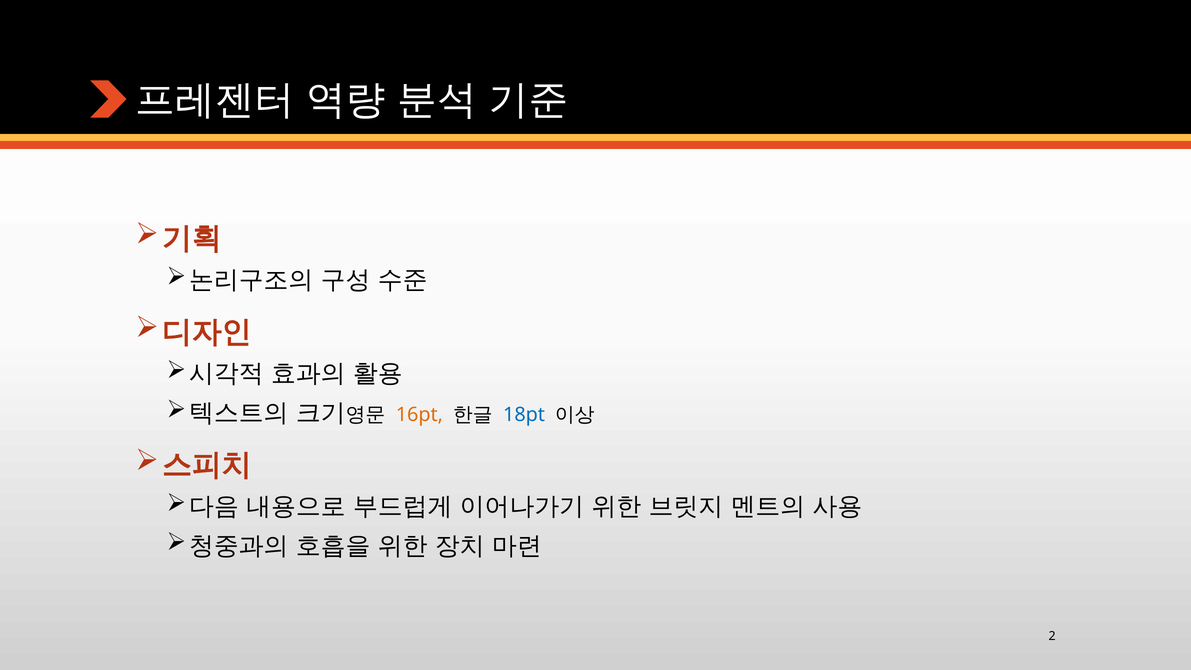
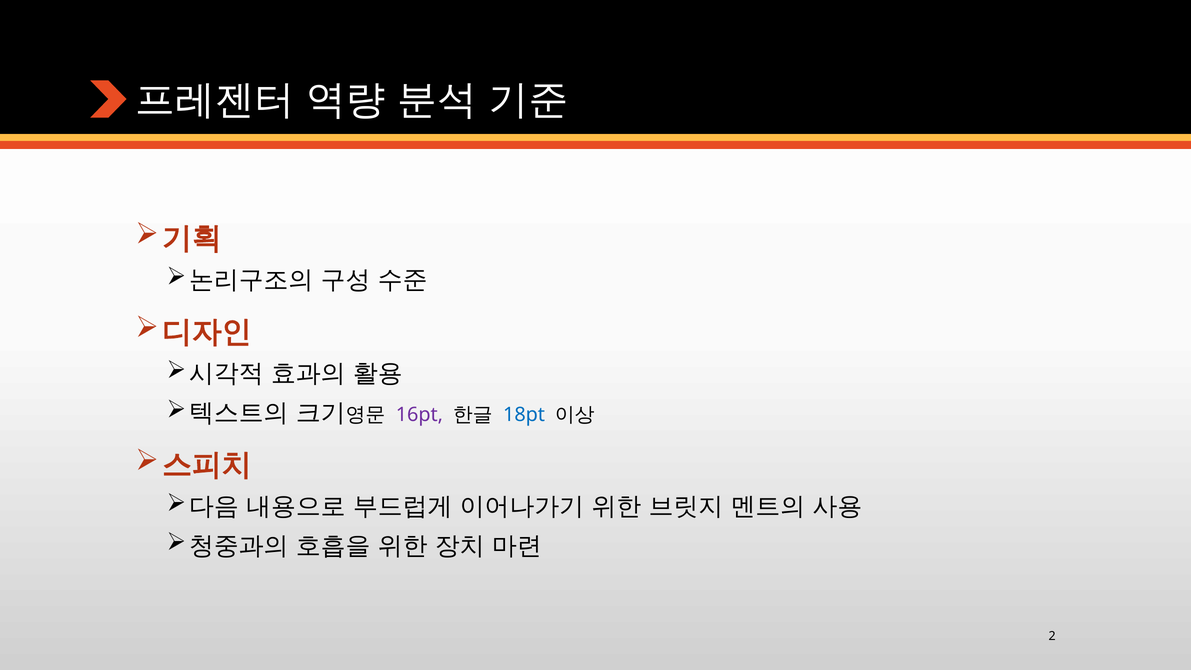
16pt colour: orange -> purple
